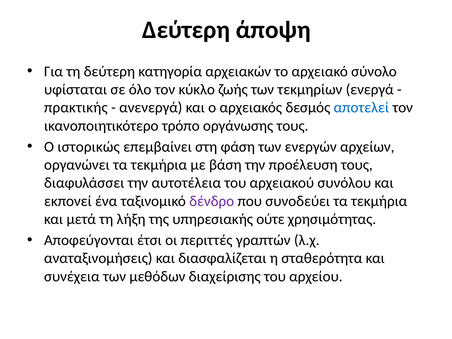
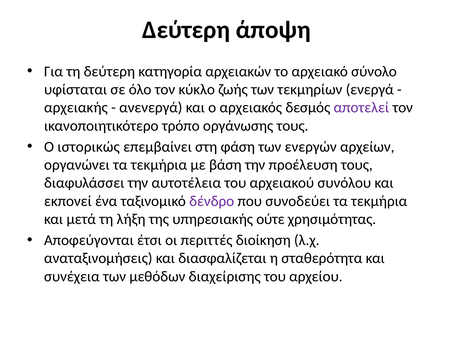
πρακτικής: πρακτικής -> αρχειακής
αποτελεί colour: blue -> purple
γραπτών: γραπτών -> διοίκηση
